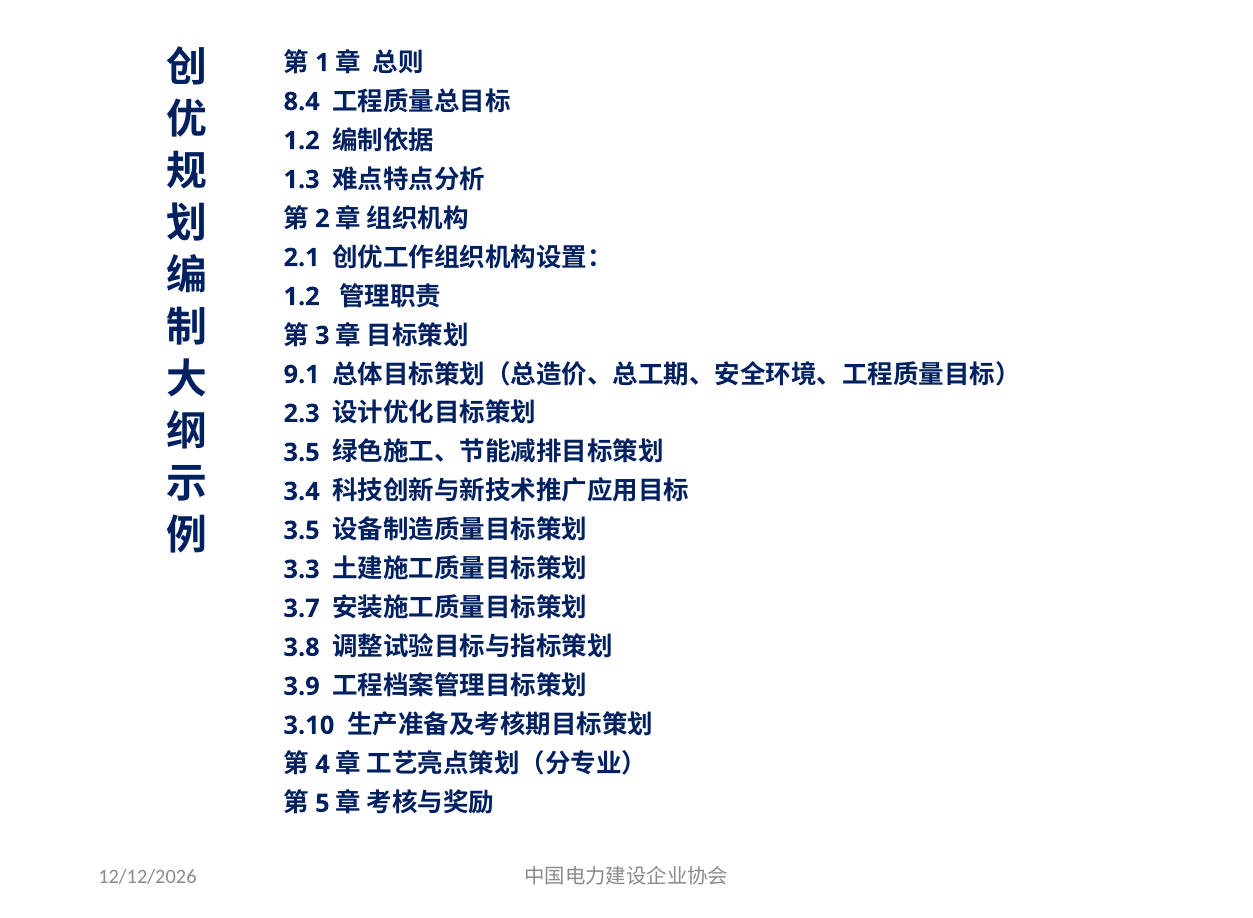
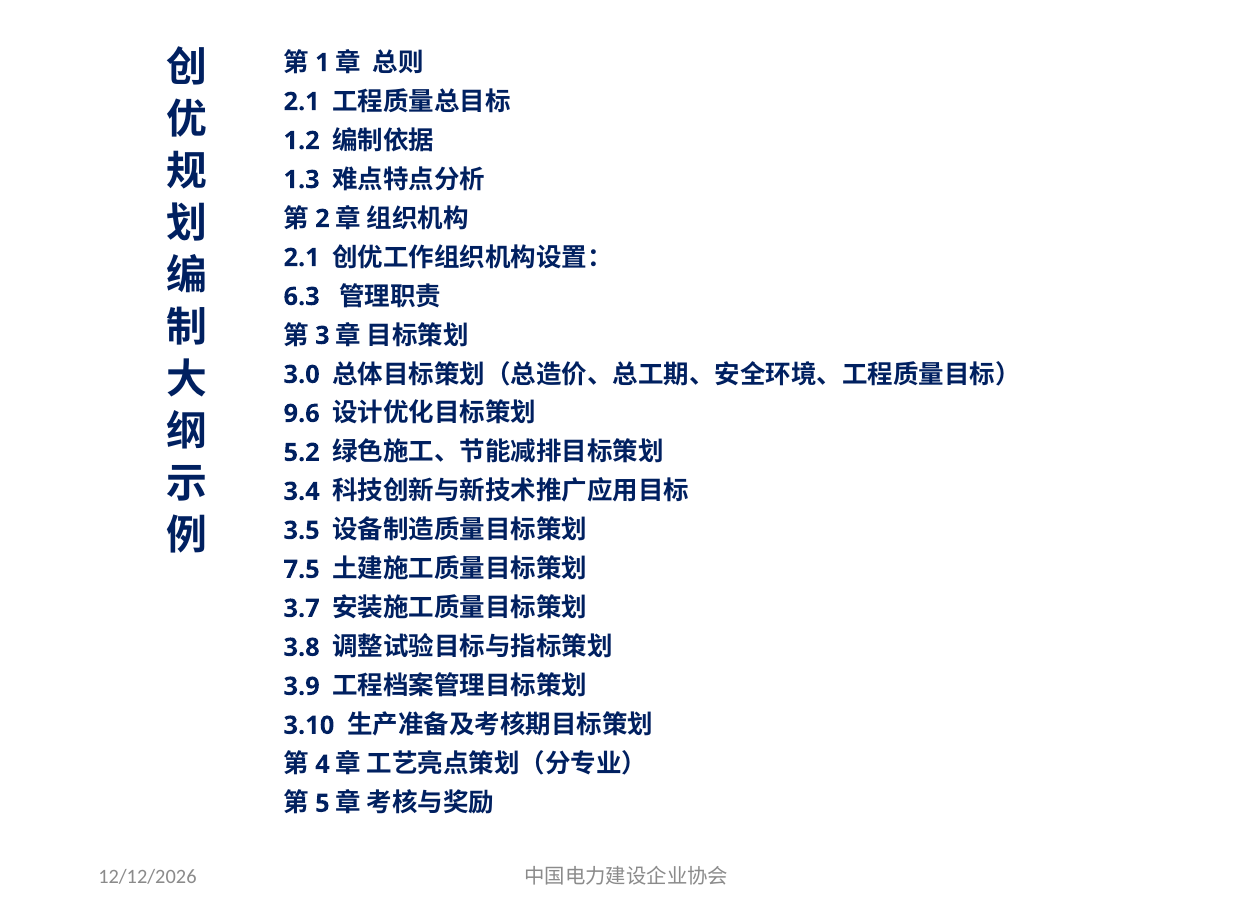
8.4 at (302, 102): 8.4 -> 2.1
1.2 at (302, 297): 1.2 -> 6.3
9.1: 9.1 -> 3.0
2.3: 2.3 -> 9.6
3.5 at (302, 453): 3.5 -> 5.2
3.3: 3.3 -> 7.5
